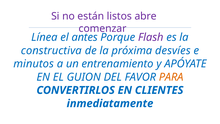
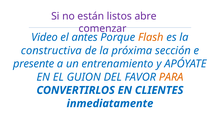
Línea: Línea -> Video
Flash colour: purple -> orange
desvíes: desvíes -> sección
minutos: minutos -> presente
